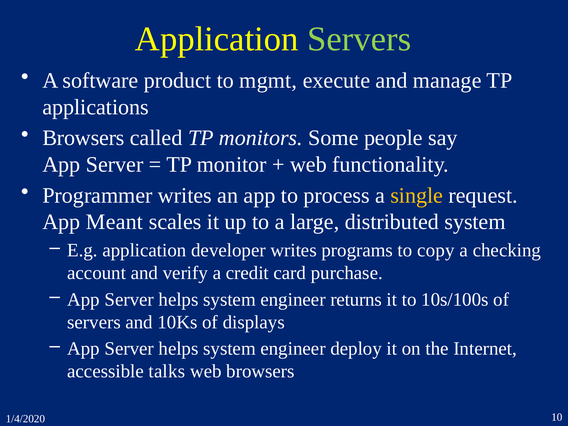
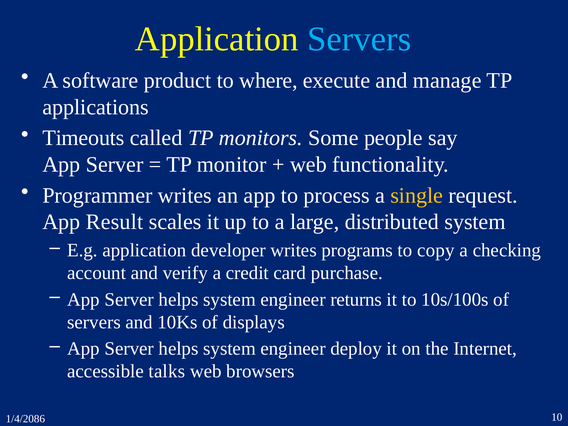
Servers at (359, 39) colour: light green -> light blue
mgmt: mgmt -> where
Browsers at (83, 138): Browsers -> Timeouts
Meant: Meant -> Result
1/4/2020: 1/4/2020 -> 1/4/2086
